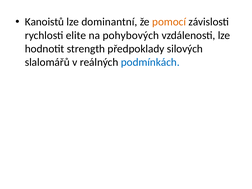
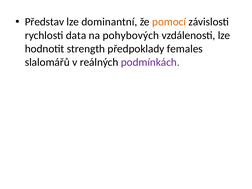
Kanoistů: Kanoistů -> Představ
elite: elite -> data
silových: silových -> females
podmínkách colour: blue -> purple
